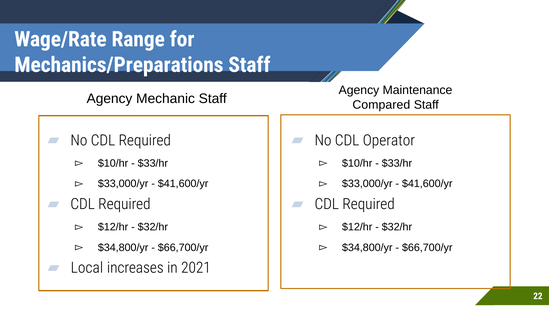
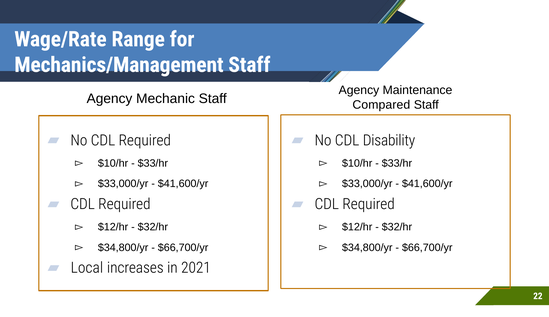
Mechanics/Preparations: Mechanics/Preparations -> Mechanics/Management
Operator: Operator -> Disability
